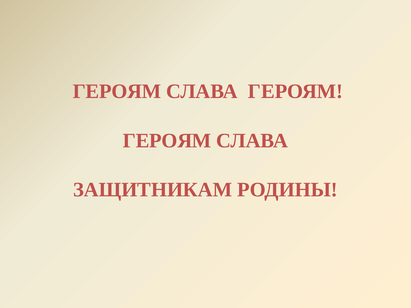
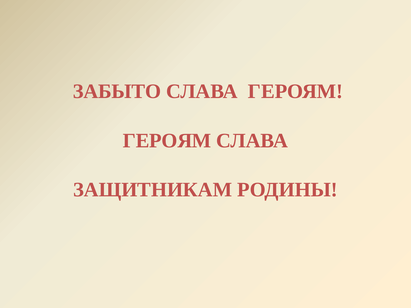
ГЕРОЯМ at (117, 91): ГЕРОЯМ -> ЗАБЫТО
